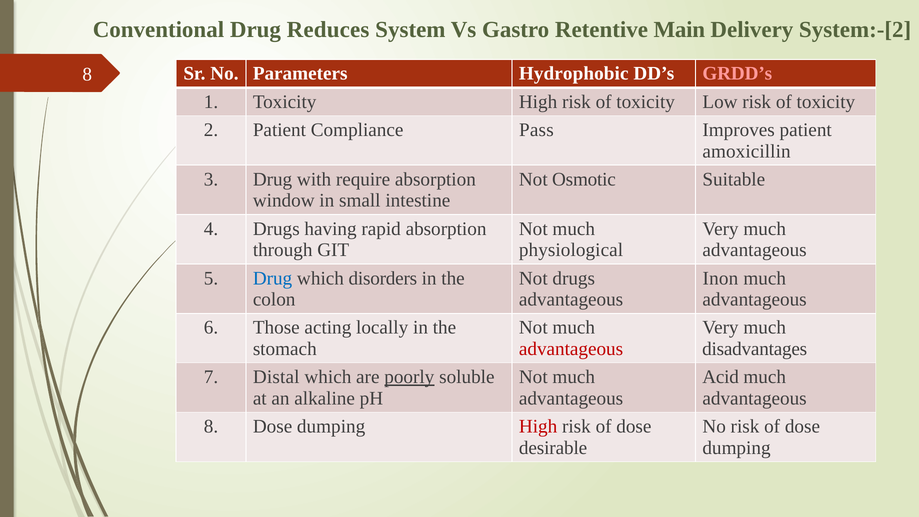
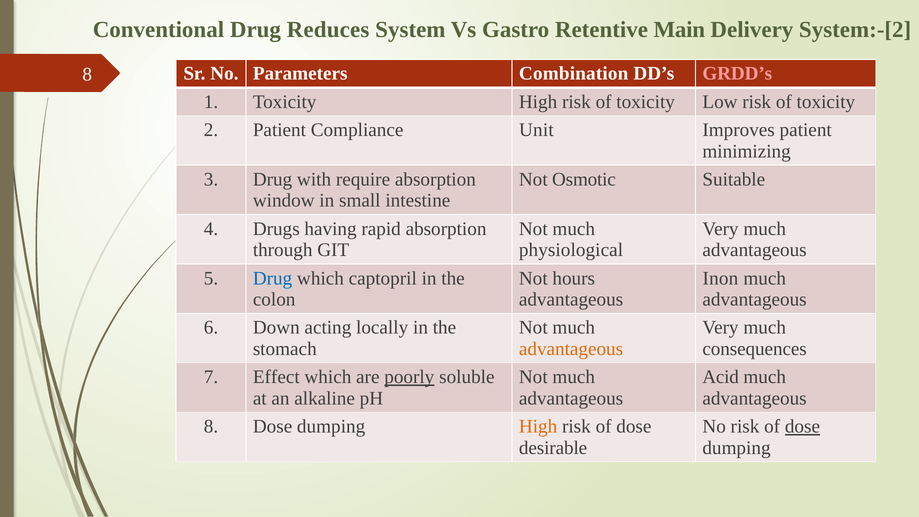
Hydrophobic: Hydrophobic -> Combination
Pass: Pass -> Unit
amoxicillin: amoxicillin -> minimizing
disorders: disorders -> captopril
Not drugs: drugs -> hours
Those: Those -> Down
advantageous at (571, 349) colour: red -> orange
disadvantages: disadvantages -> consequences
Distal: Distal -> Effect
High at (538, 426) colour: red -> orange
dose at (802, 426) underline: none -> present
